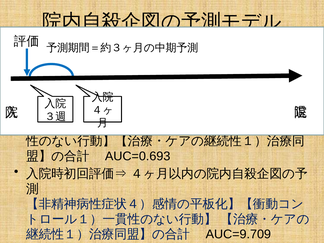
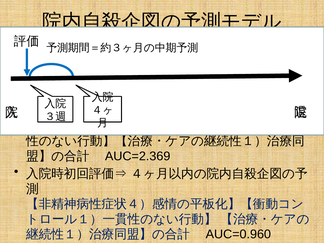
AUC=0.693: AUC=0.693 -> AUC=2.369
AUC=9.709: AUC=9.709 -> AUC=0.960
